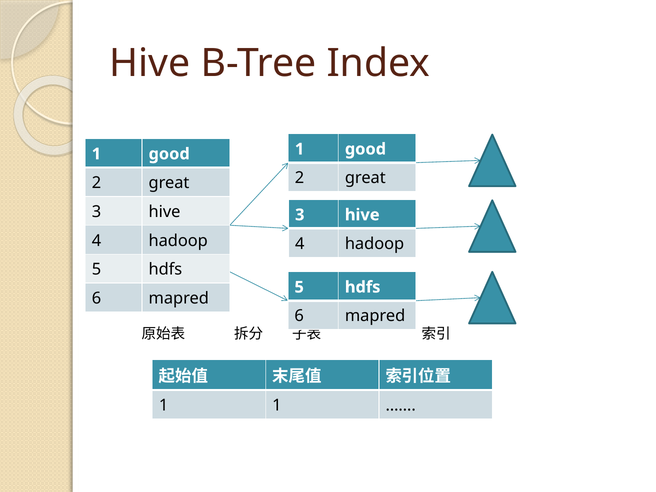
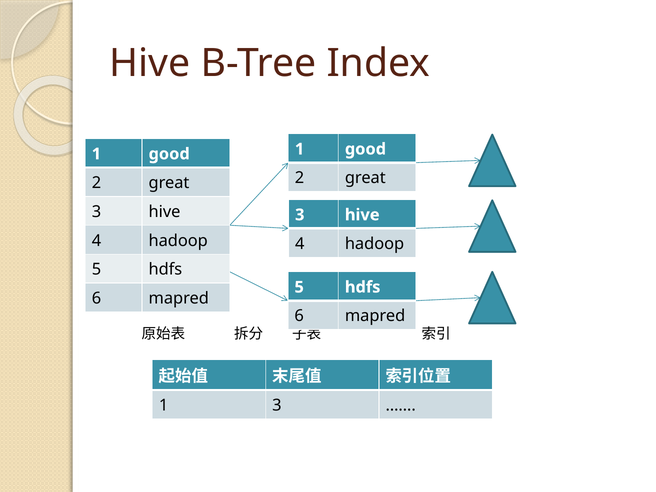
1 1: 1 -> 3
